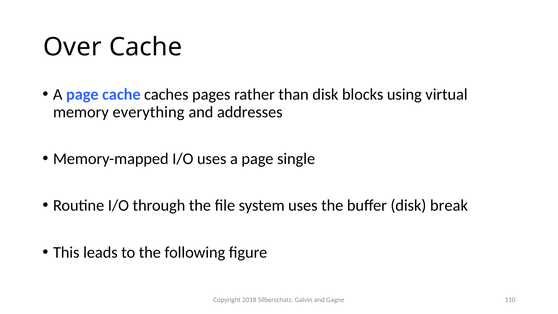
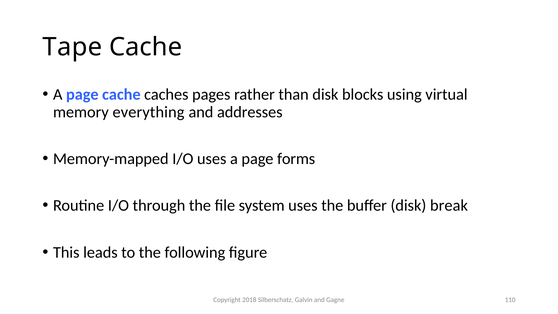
Over: Over -> Tape
single: single -> forms
